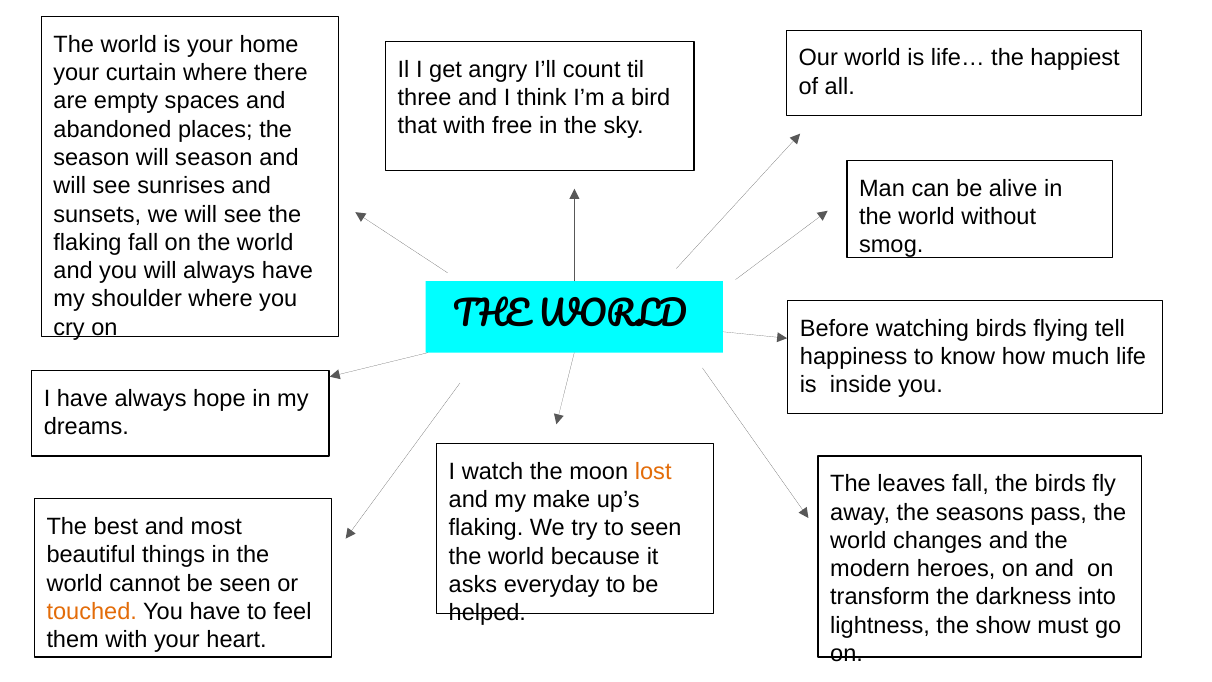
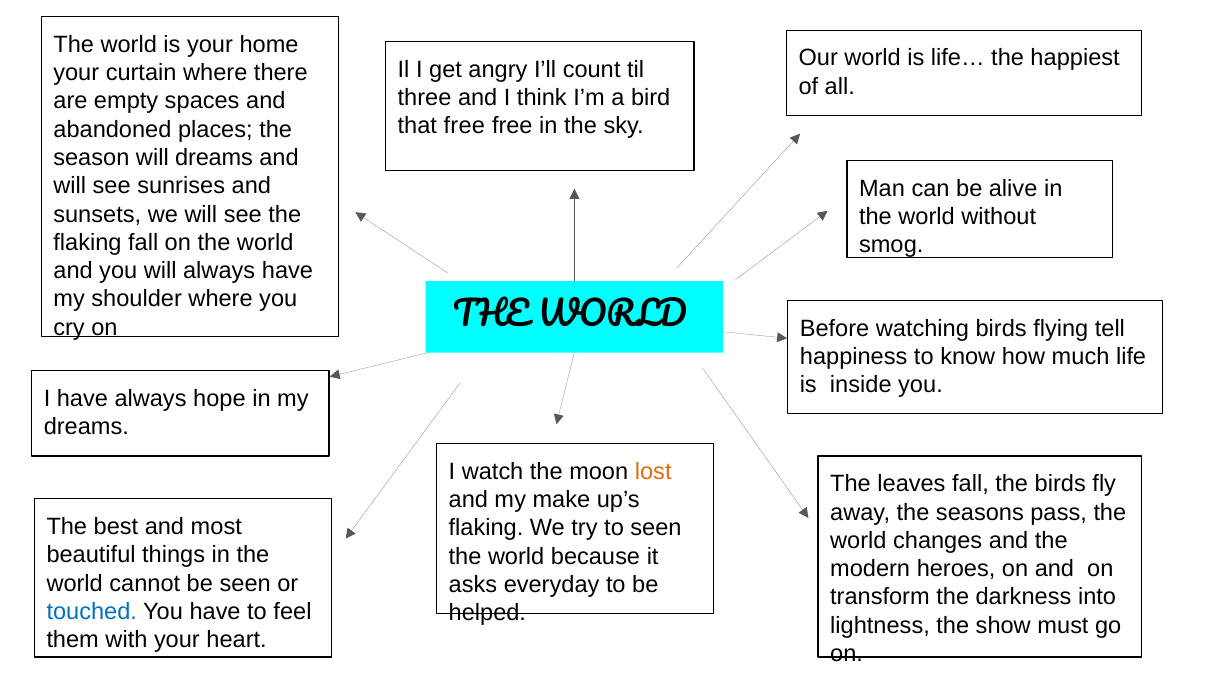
that with: with -> free
will season: season -> dreams
touched colour: orange -> blue
